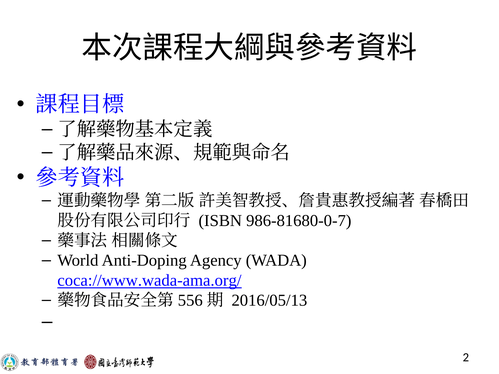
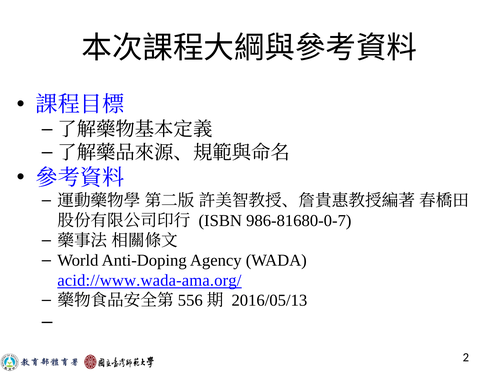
coca://www.wada-ama.org/: coca://www.wada-ama.org/ -> acid://www.wada-ama.org/
